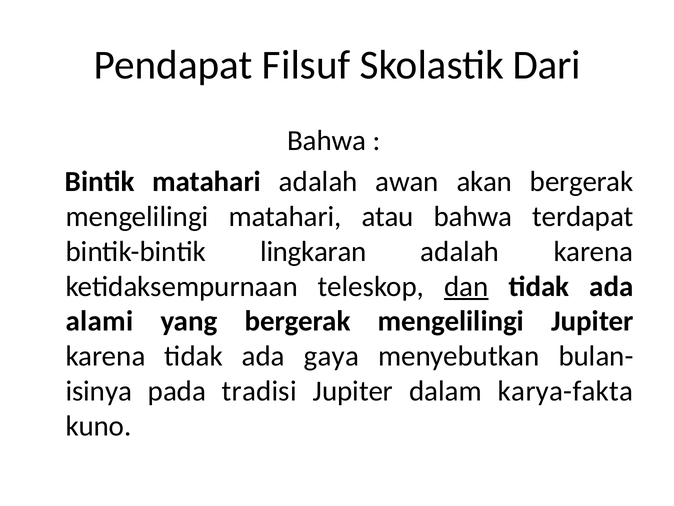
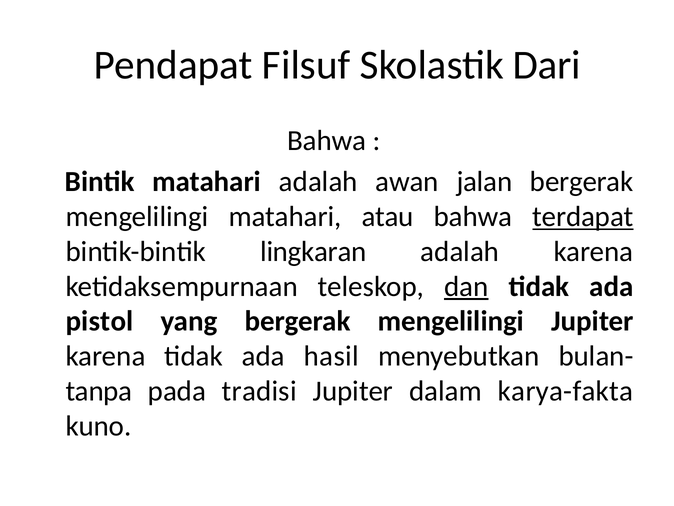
akan: akan -> jalan
terdapat underline: none -> present
alami: alami -> pistol
gaya: gaya -> hasil
isinya: isinya -> tanpa
